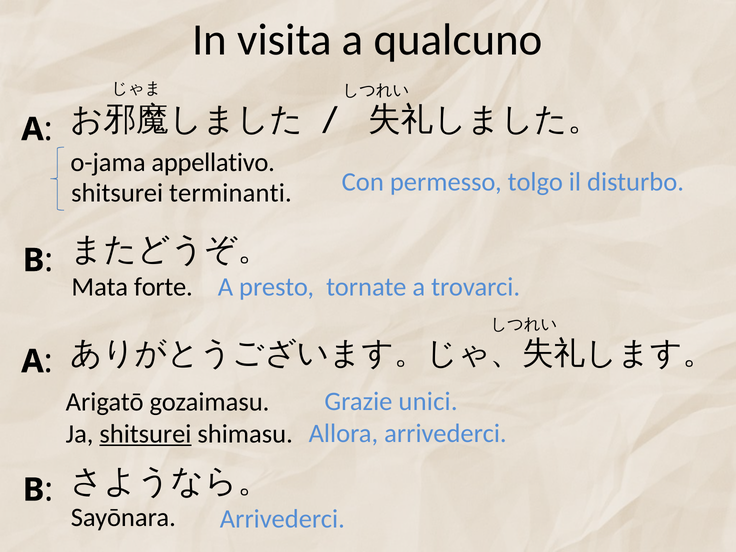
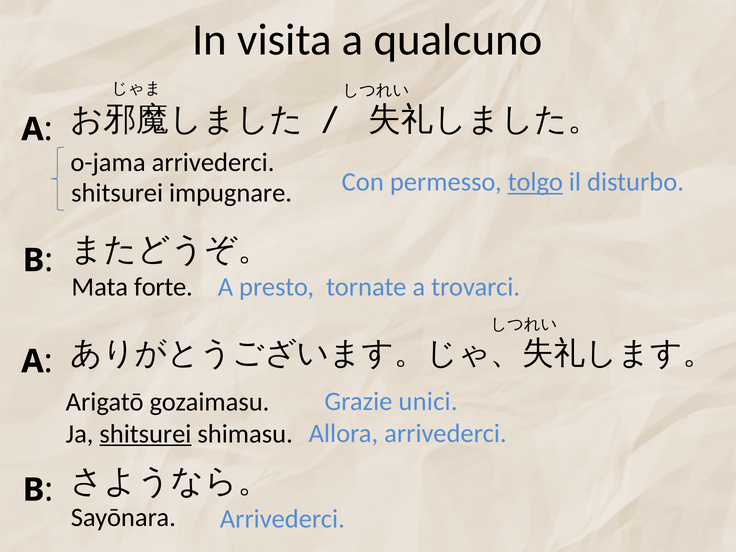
o-jama appellativo: appellativo -> arrivederci
tolgo underline: none -> present
terminanti: terminanti -> impugnare
